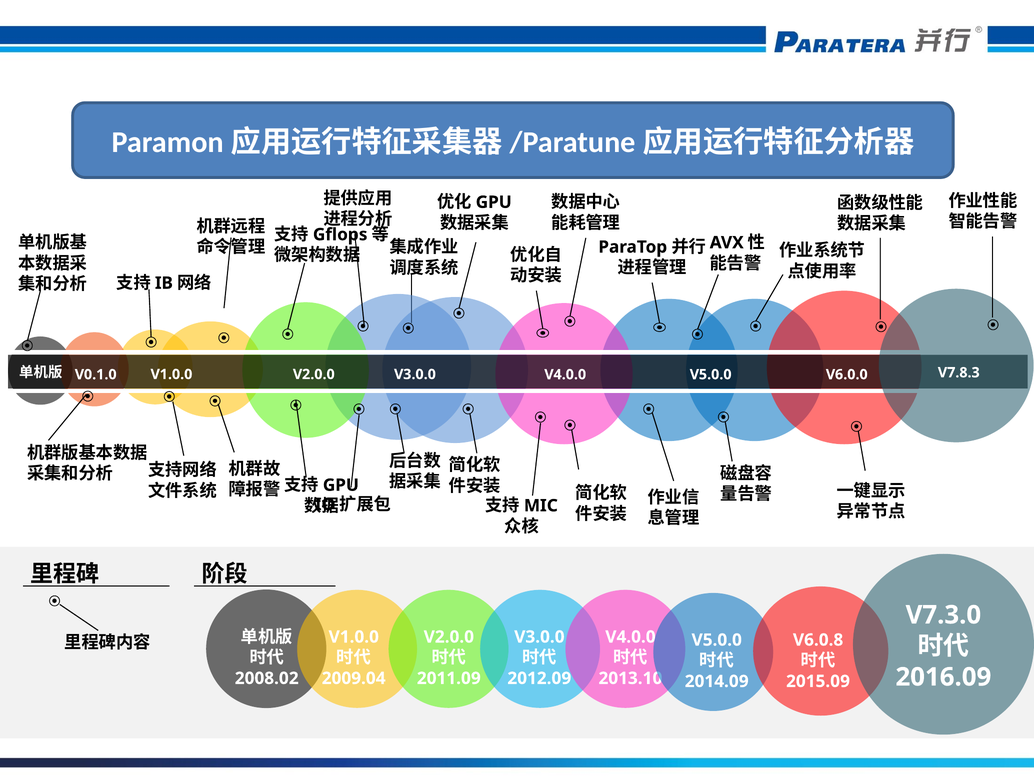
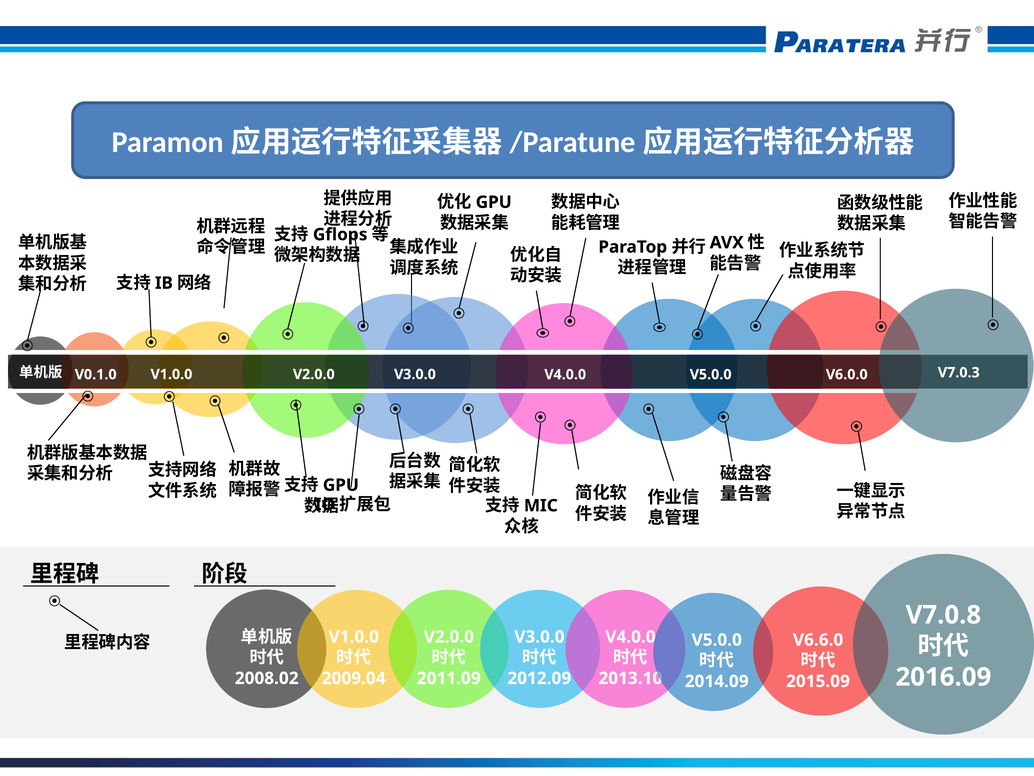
V7.8.3: V7.8.3 -> V7.0.3
V7.3.0: V7.3.0 -> V7.0.8
V6.0.8: V6.0.8 -> V6.6.0
